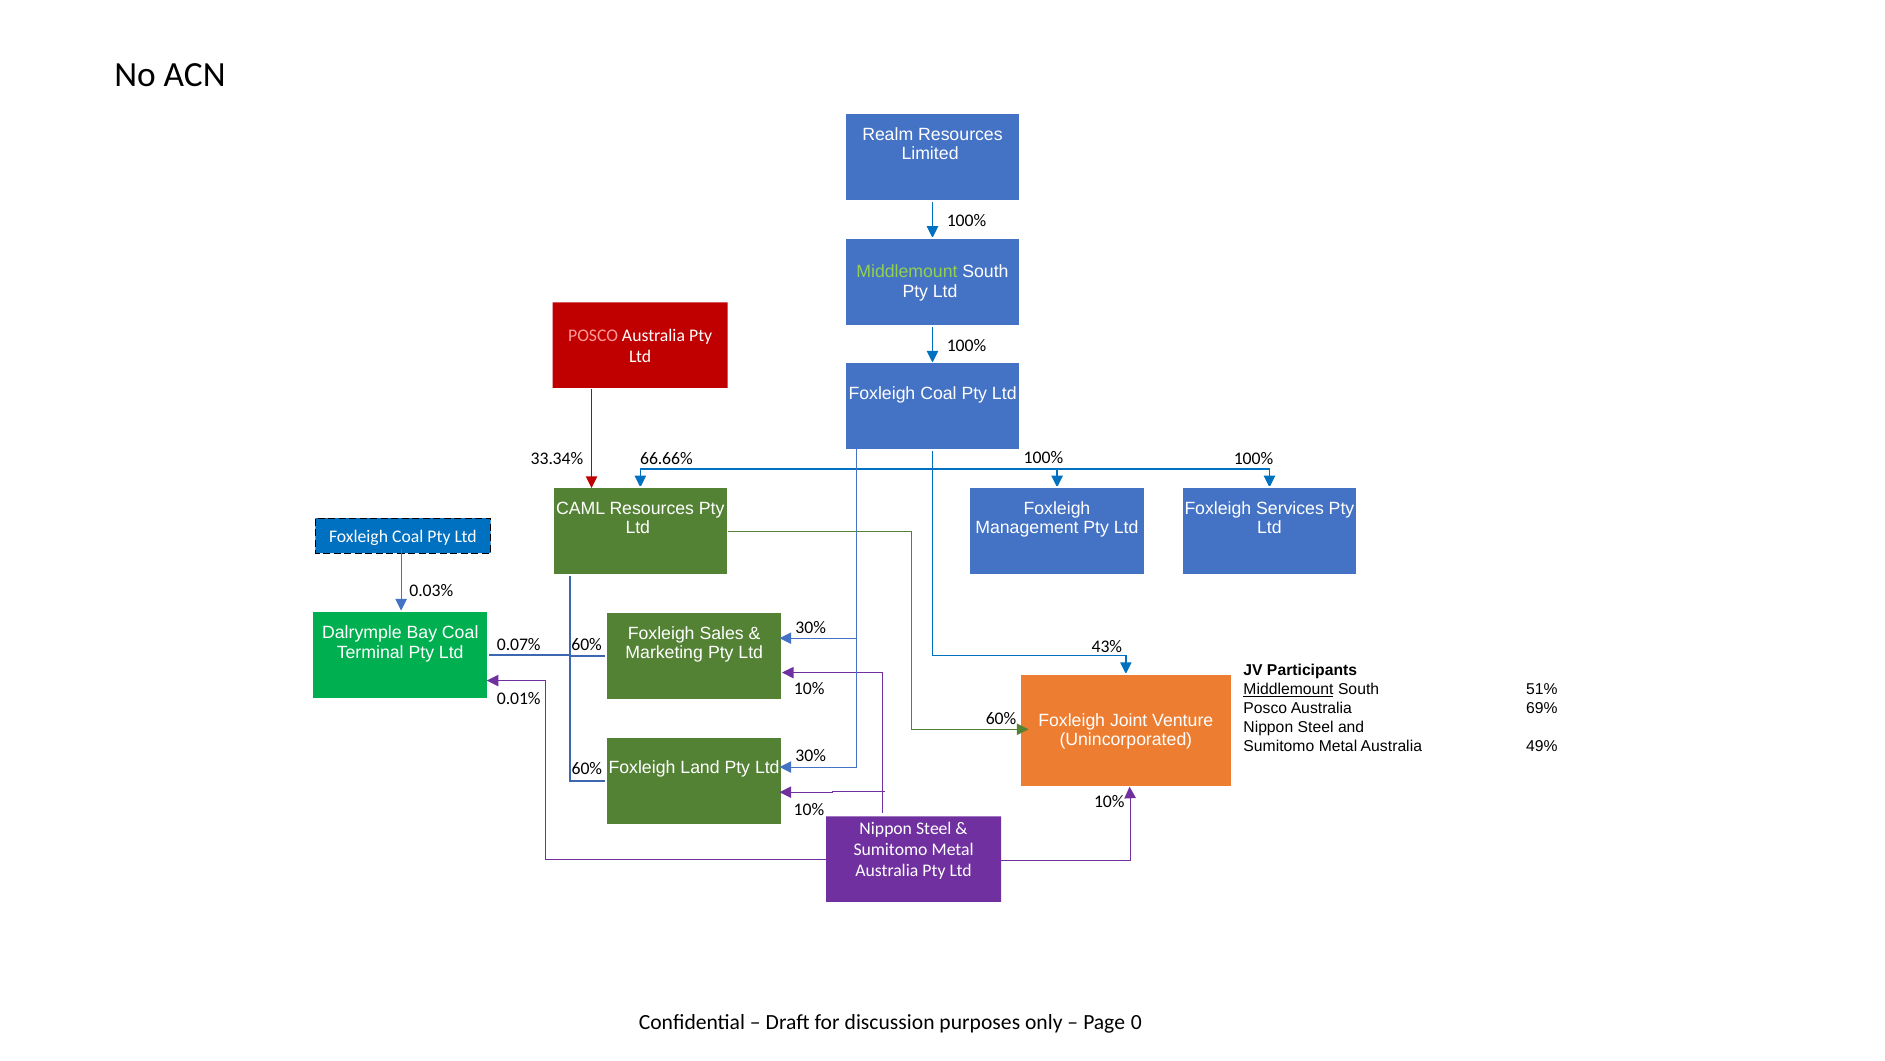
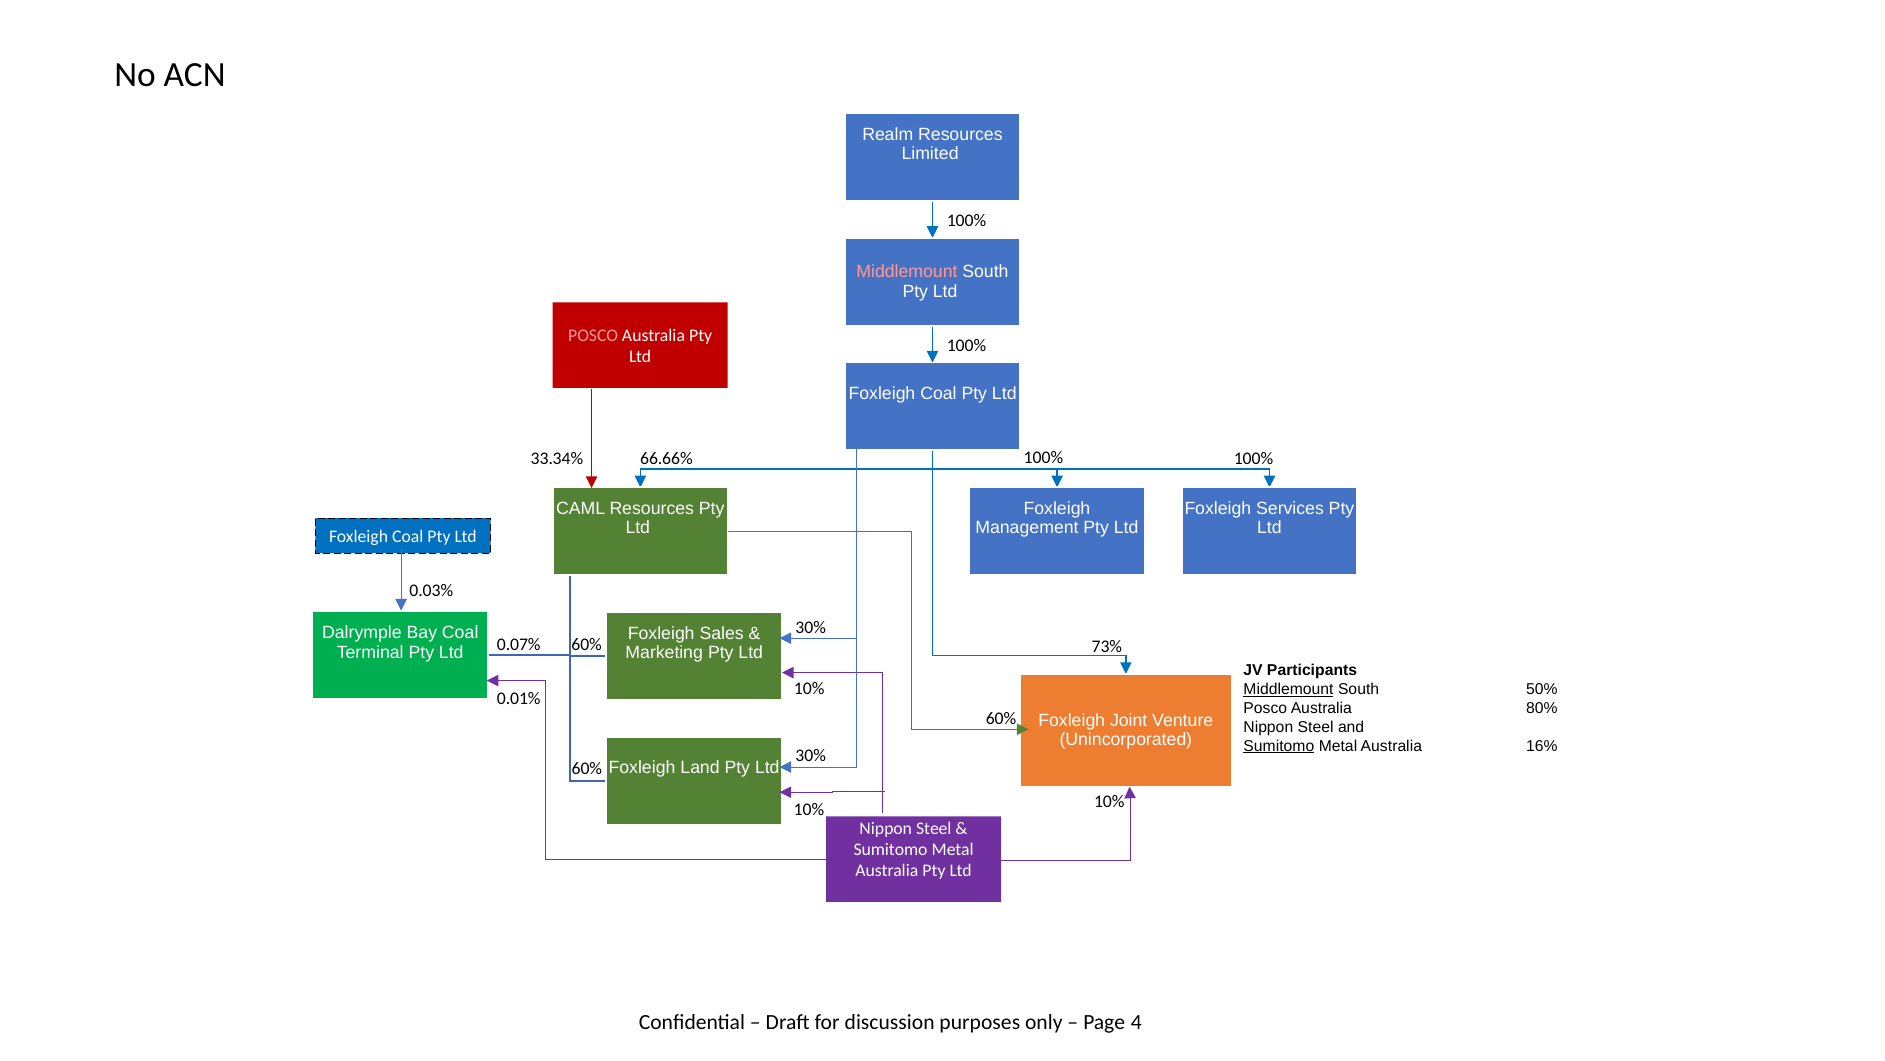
Middlemount at (907, 272) colour: light green -> pink
43%: 43% -> 73%
51%: 51% -> 50%
69%: 69% -> 80%
Sumitomo at (1279, 746) underline: none -> present
49%: 49% -> 16%
0: 0 -> 4
